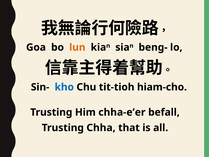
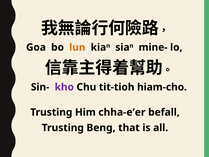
beng-: beng- -> mine-
kho colour: blue -> purple
Chha: Chha -> Beng
